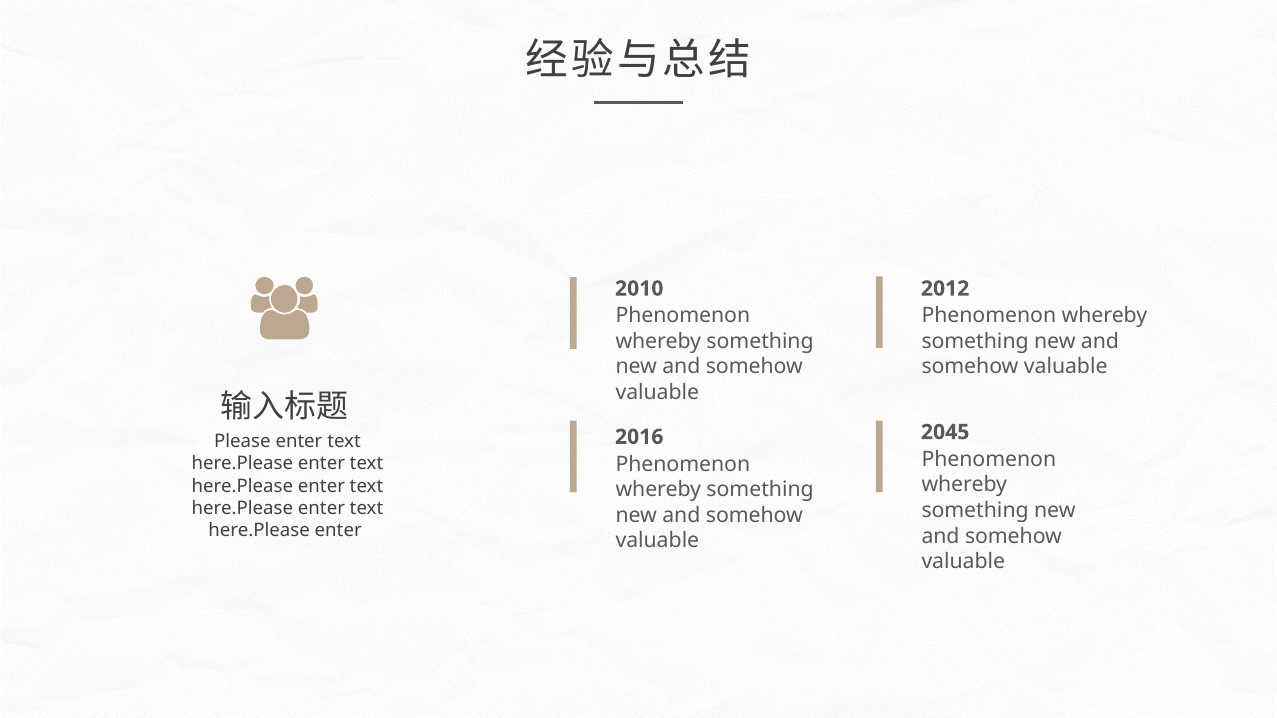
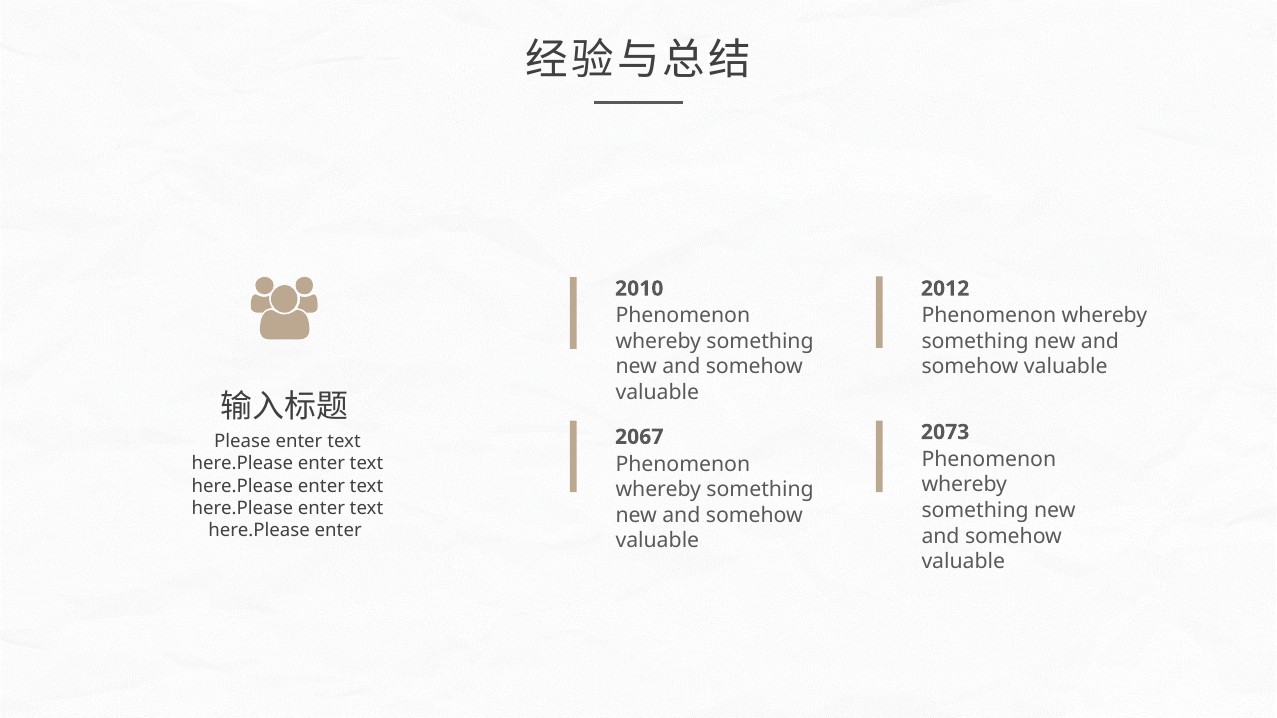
2045: 2045 -> 2073
2016: 2016 -> 2067
